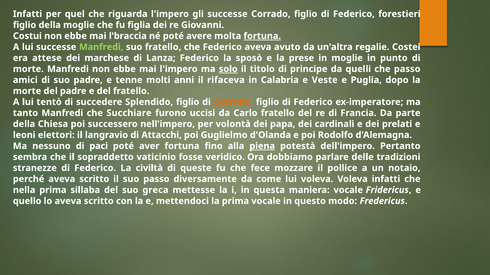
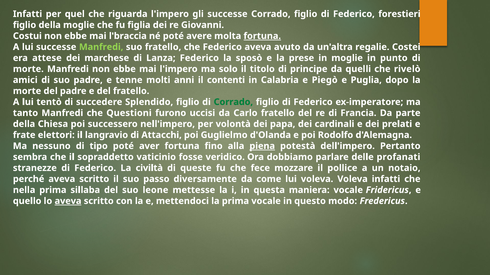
solo underline: present -> none
che passo: passo -> rivelò
rifaceva: rifaceva -> contenti
Veste: Veste -> Piegò
Corrado at (233, 102) colour: orange -> green
Succhiare: Succhiare -> Questioni
leoni: leoni -> frate
paci: paci -> tipo
tradizioni: tradizioni -> profanati
greca: greca -> leone
aveva at (68, 201) underline: none -> present
